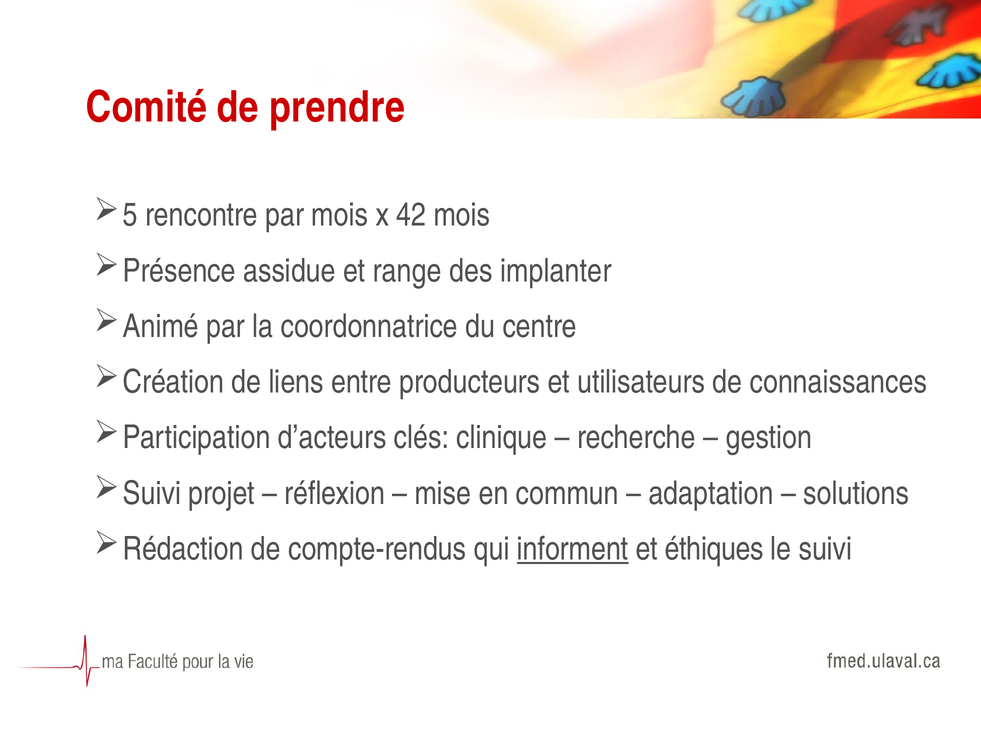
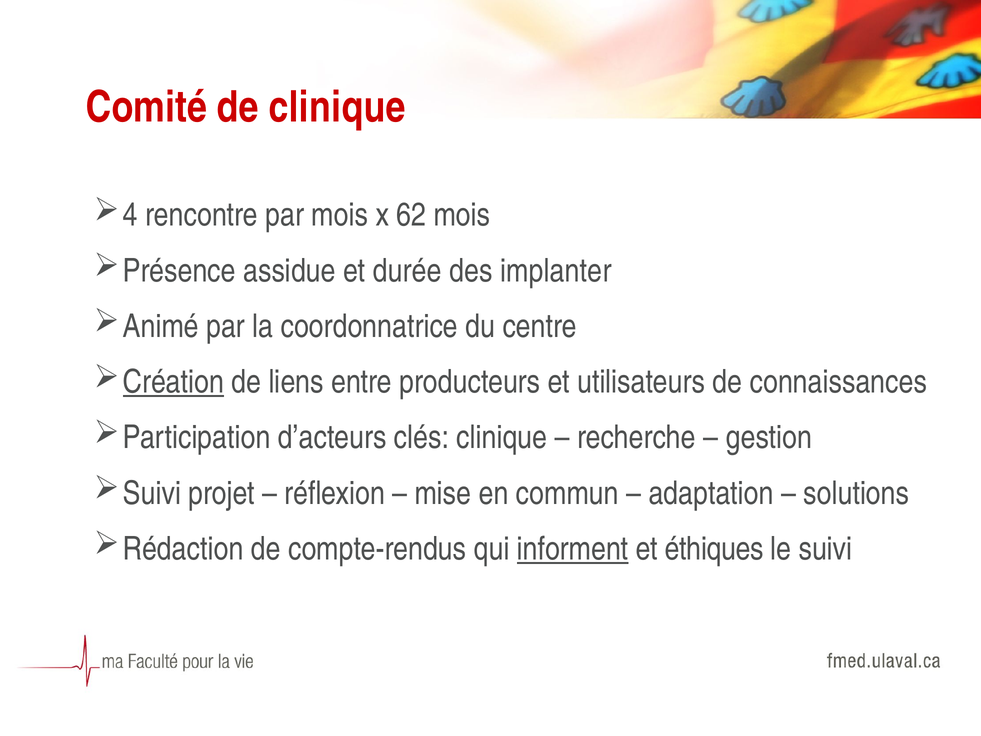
de prendre: prendre -> clinique
5: 5 -> 4
42: 42 -> 62
range: range -> durée
Création underline: none -> present
